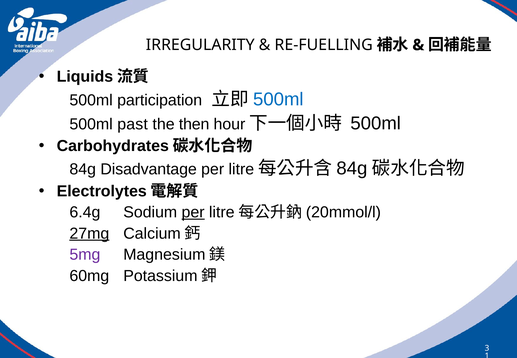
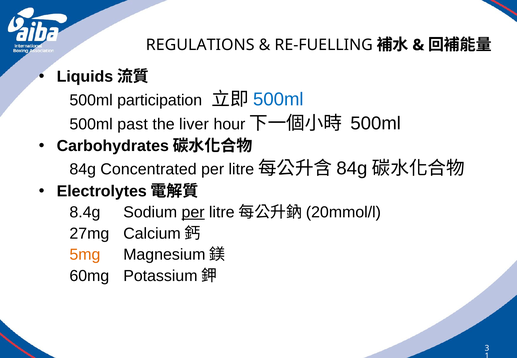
IRREGULARITY: IRREGULARITY -> REGULATIONS
then: then -> liver
Disadvantage: Disadvantage -> Concentrated
6.4g: 6.4g -> 8.4g
27mg underline: present -> none
5mg colour: purple -> orange
